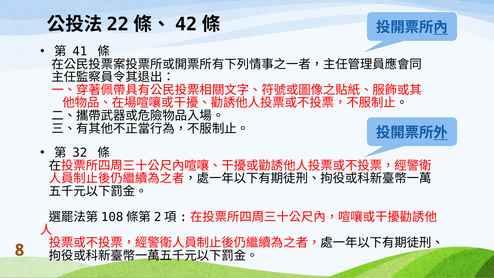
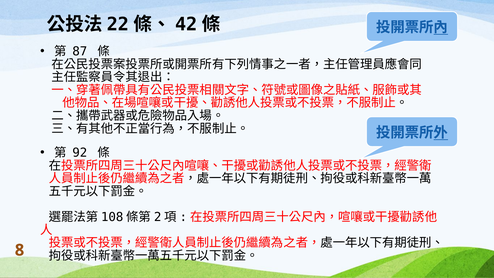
41: 41 -> 87
32: 32 -> 92
